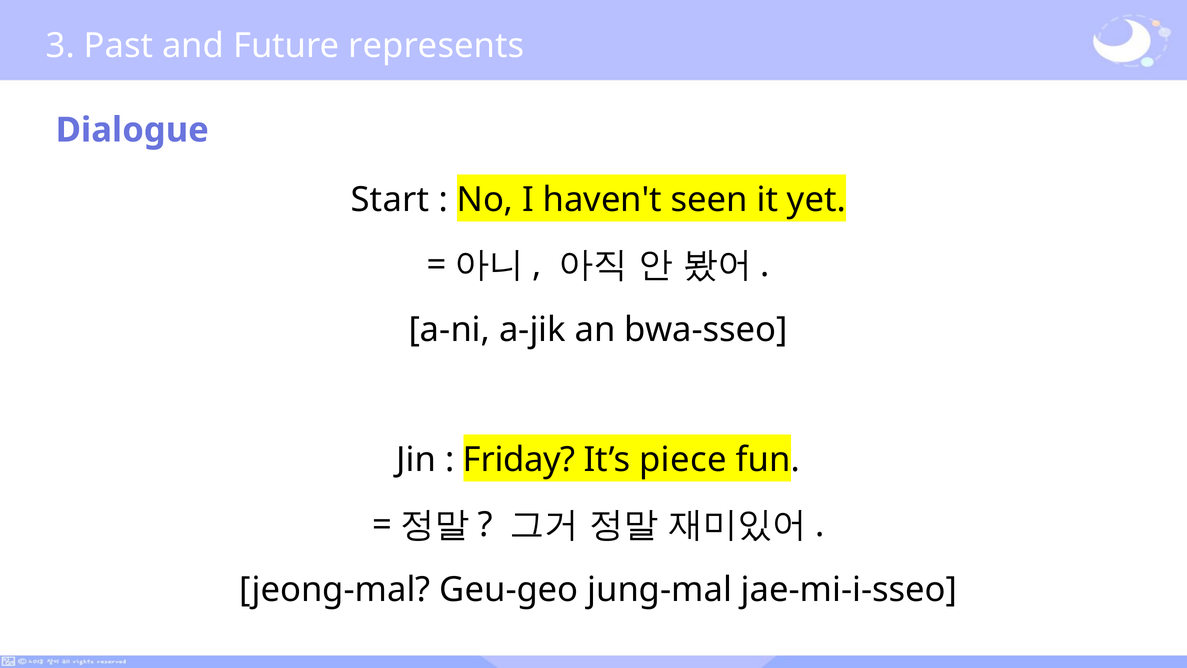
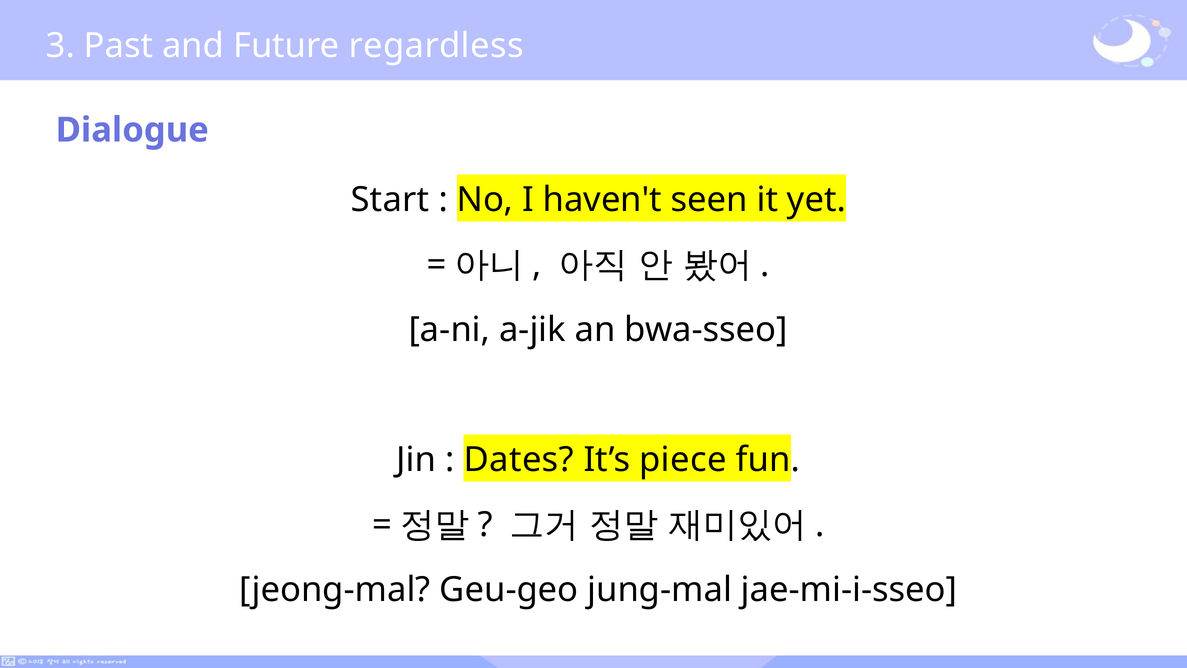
represents: represents -> regardless
Friday: Friday -> Dates
